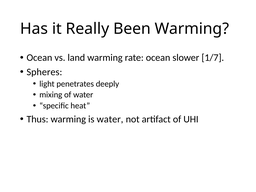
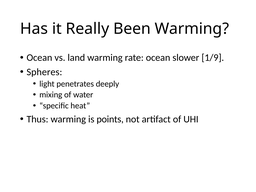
1/7: 1/7 -> 1/9
is water: water -> points
